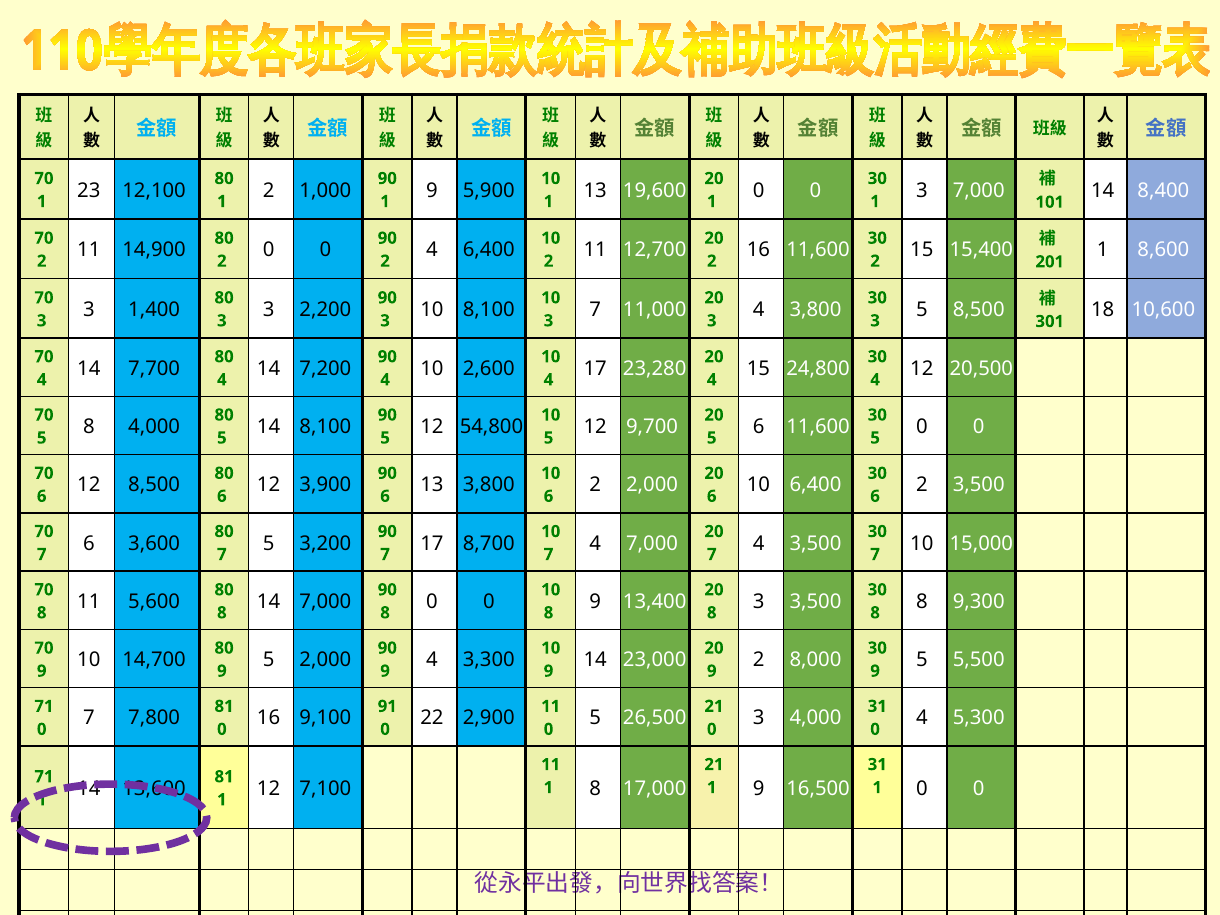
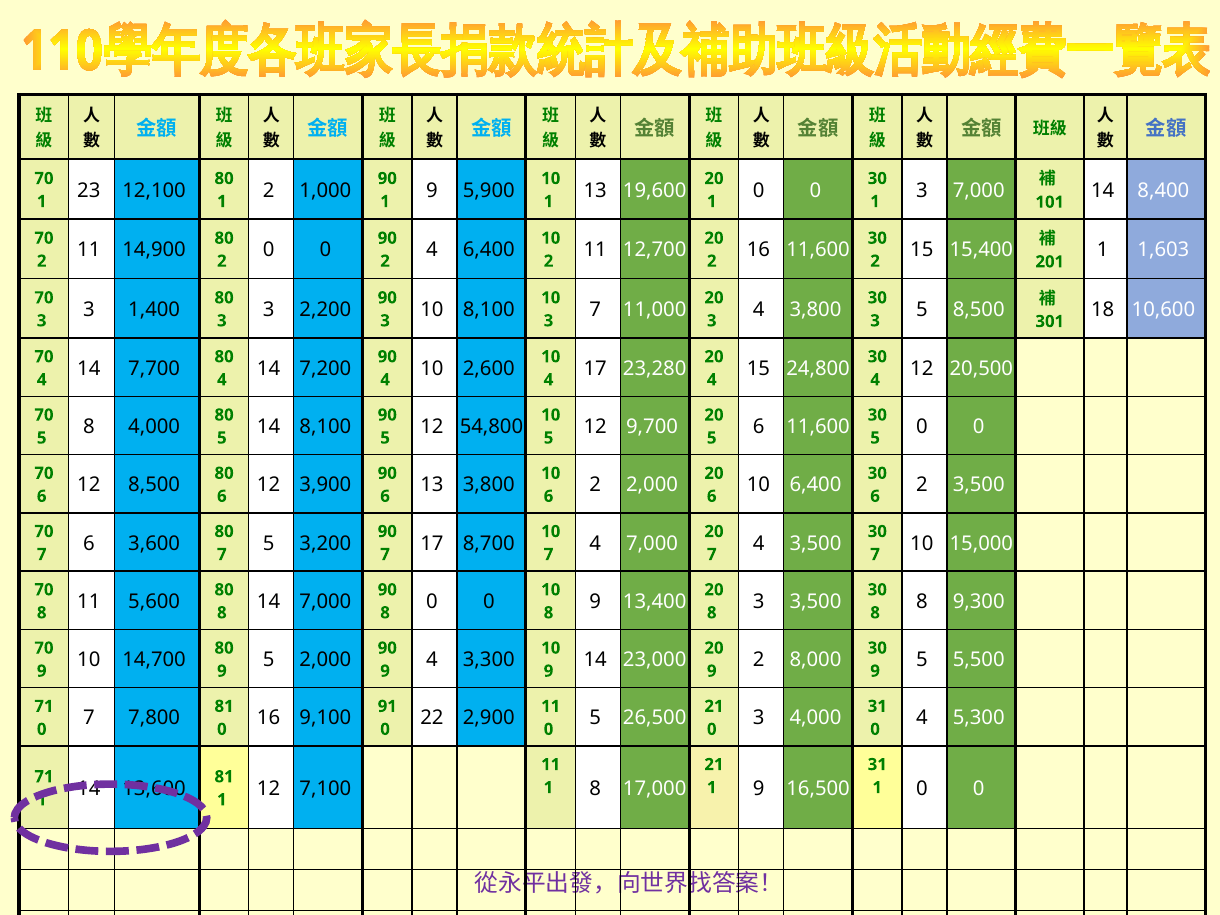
8,600: 8,600 -> 1,603
